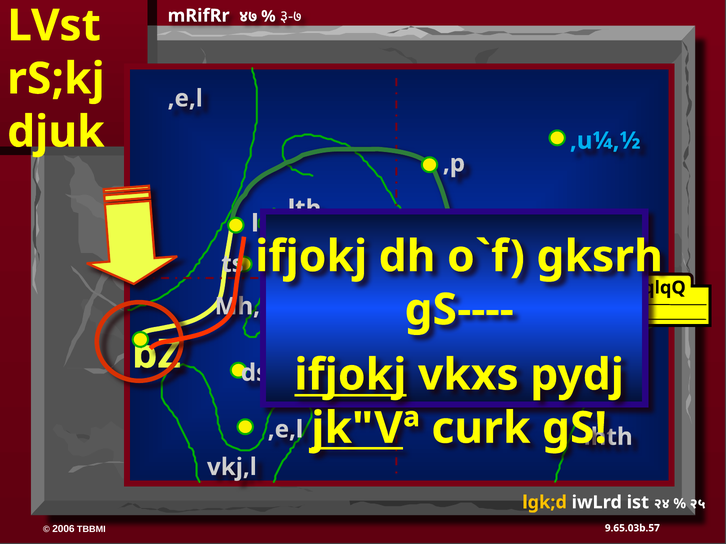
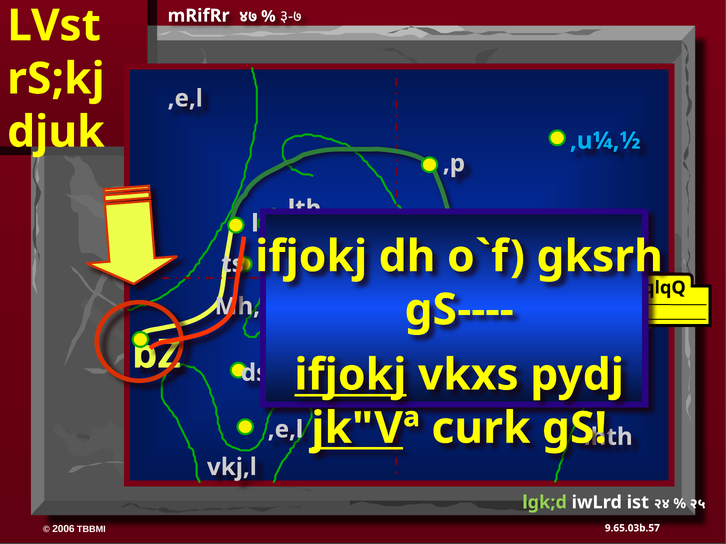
lgk;d colour: yellow -> light green
